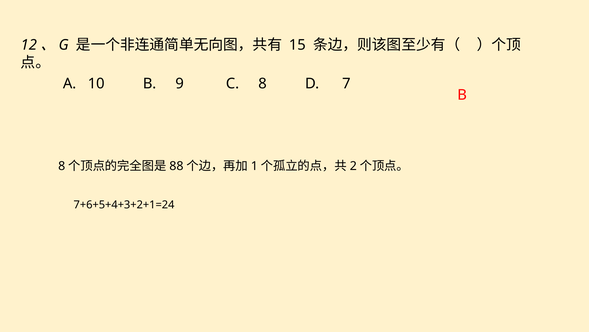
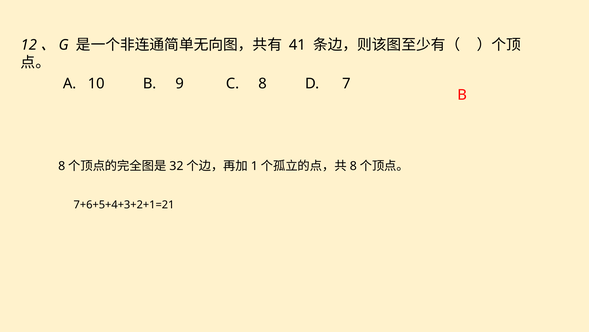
15: 15 -> 41
88: 88 -> 32
2 at (353, 166): 2 -> 8
7+6+5+4+3+2+1=24: 7+6+5+4+3+2+1=24 -> 7+6+5+4+3+2+1=21
